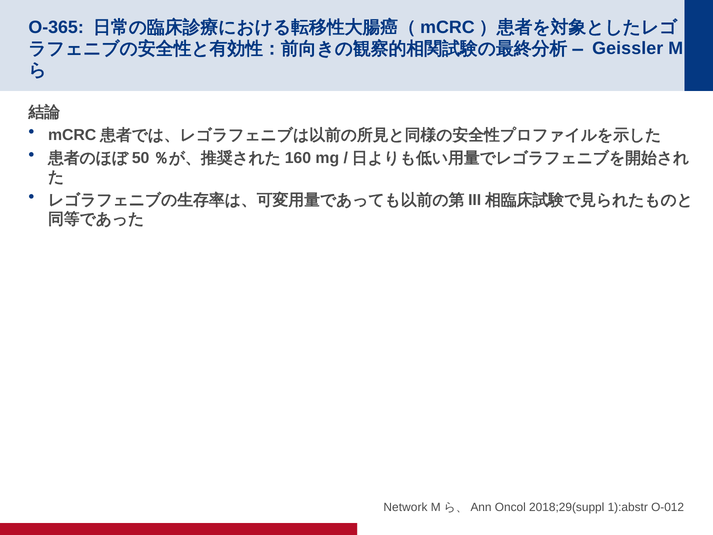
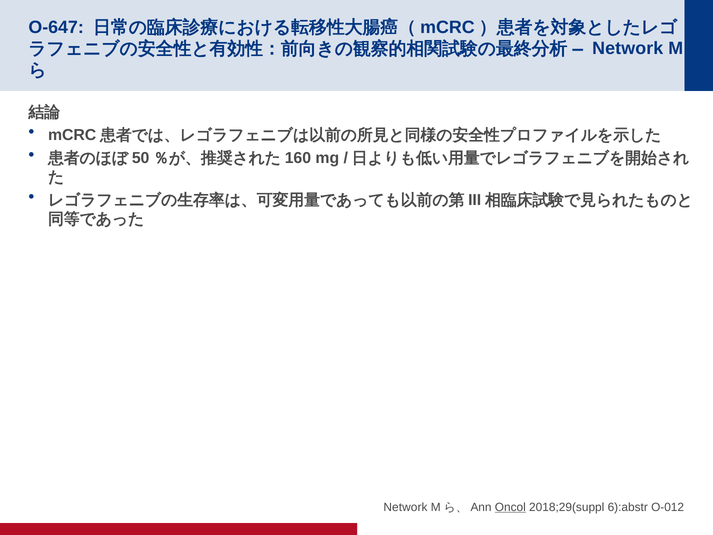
O-365: O-365 -> O-647
Geissler at (628, 49): Geissler -> Network
Oncol underline: none -> present
1):abstr: 1):abstr -> 6):abstr
